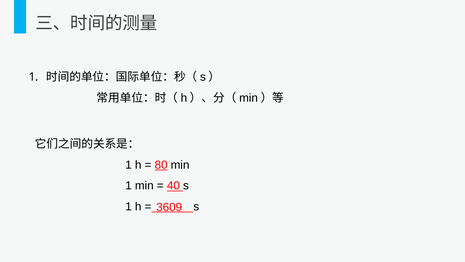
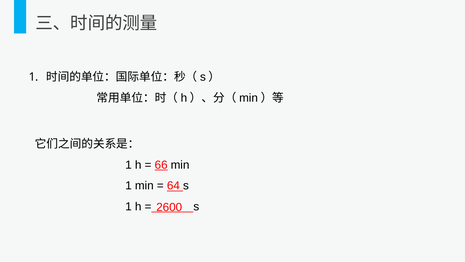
80: 80 -> 66
40: 40 -> 64
3609: 3609 -> 2600
